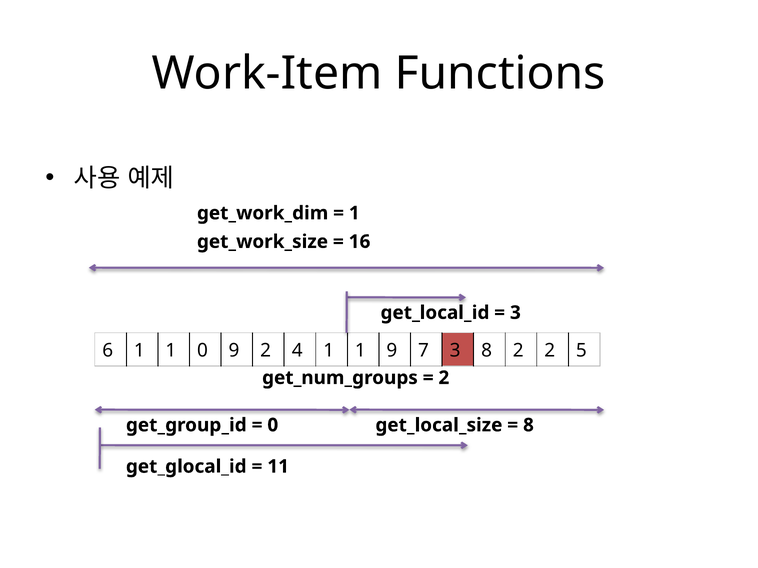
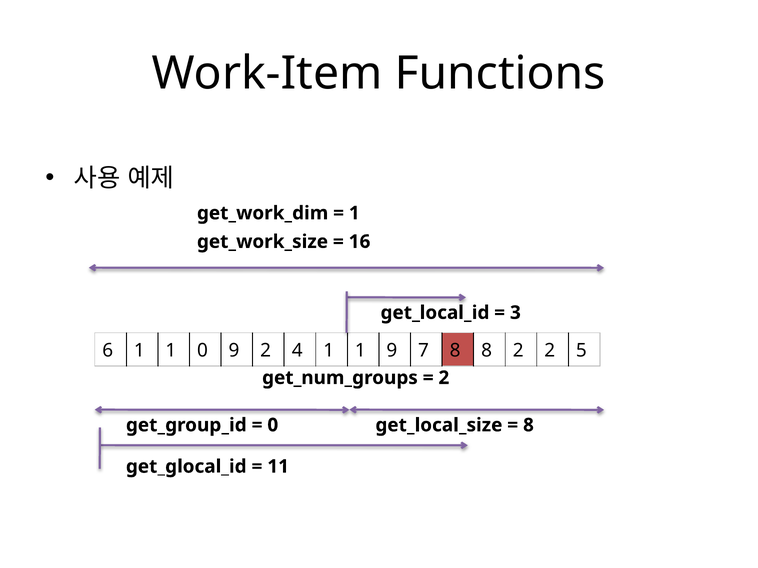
7 3: 3 -> 8
